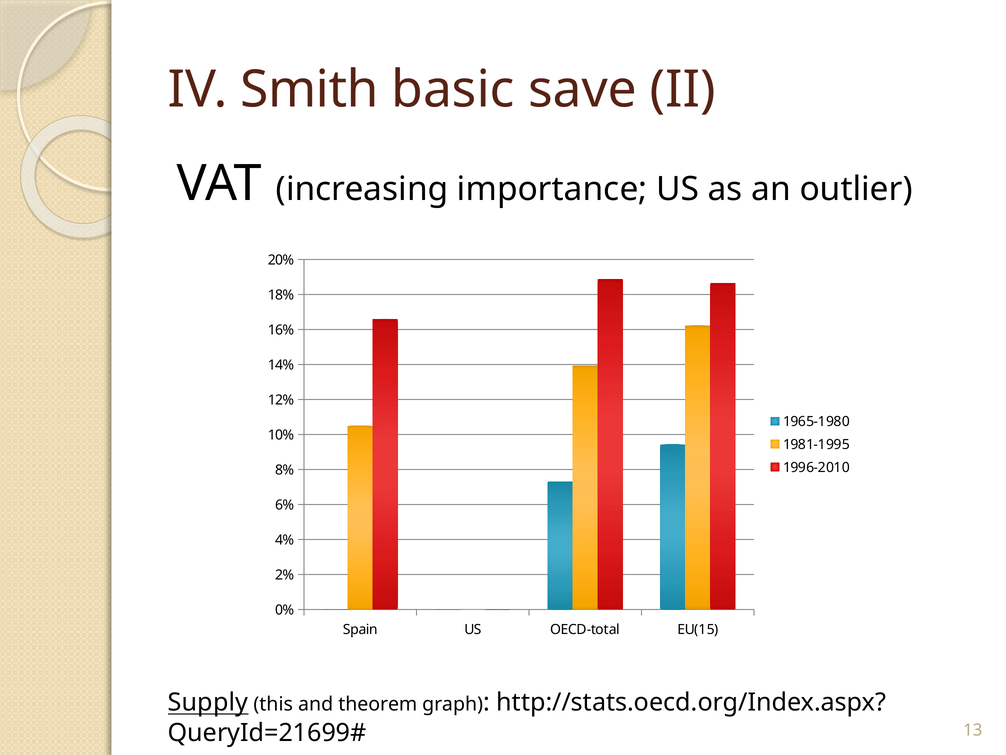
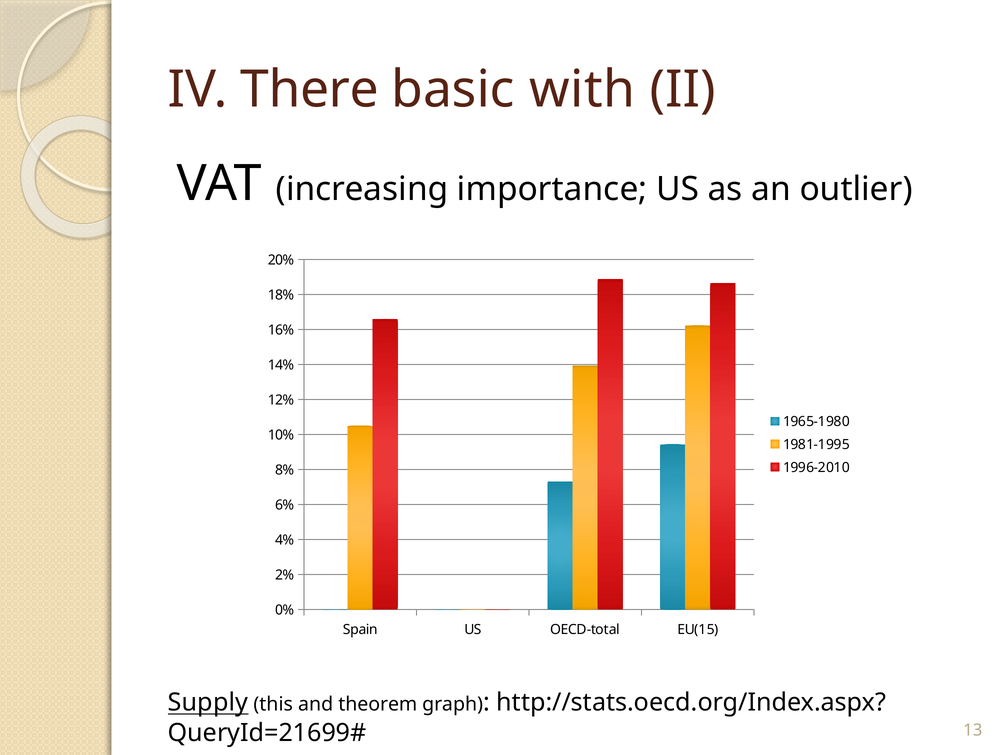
Smith: Smith -> There
save: save -> with
